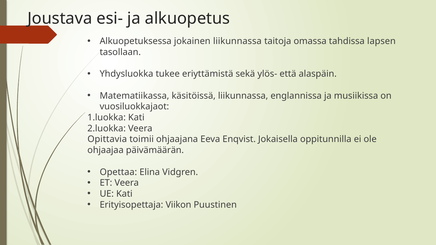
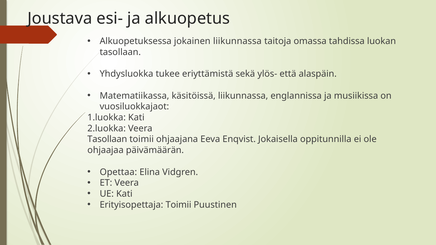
lapsen: lapsen -> luokan
Opittavia at (107, 139): Opittavia -> Tasollaan
Erityisopettaja Viikon: Viikon -> Toimii
